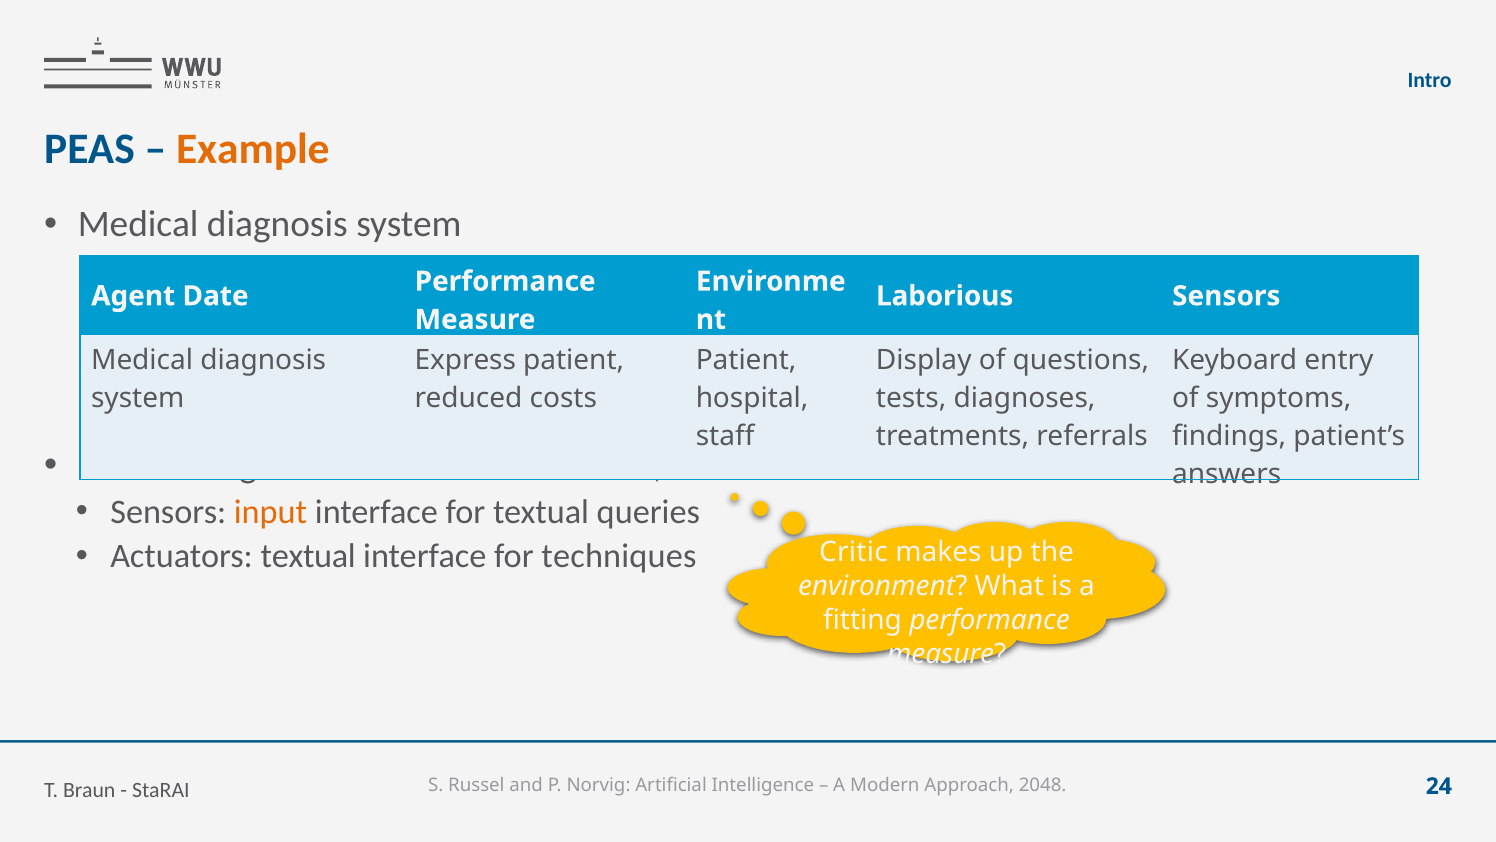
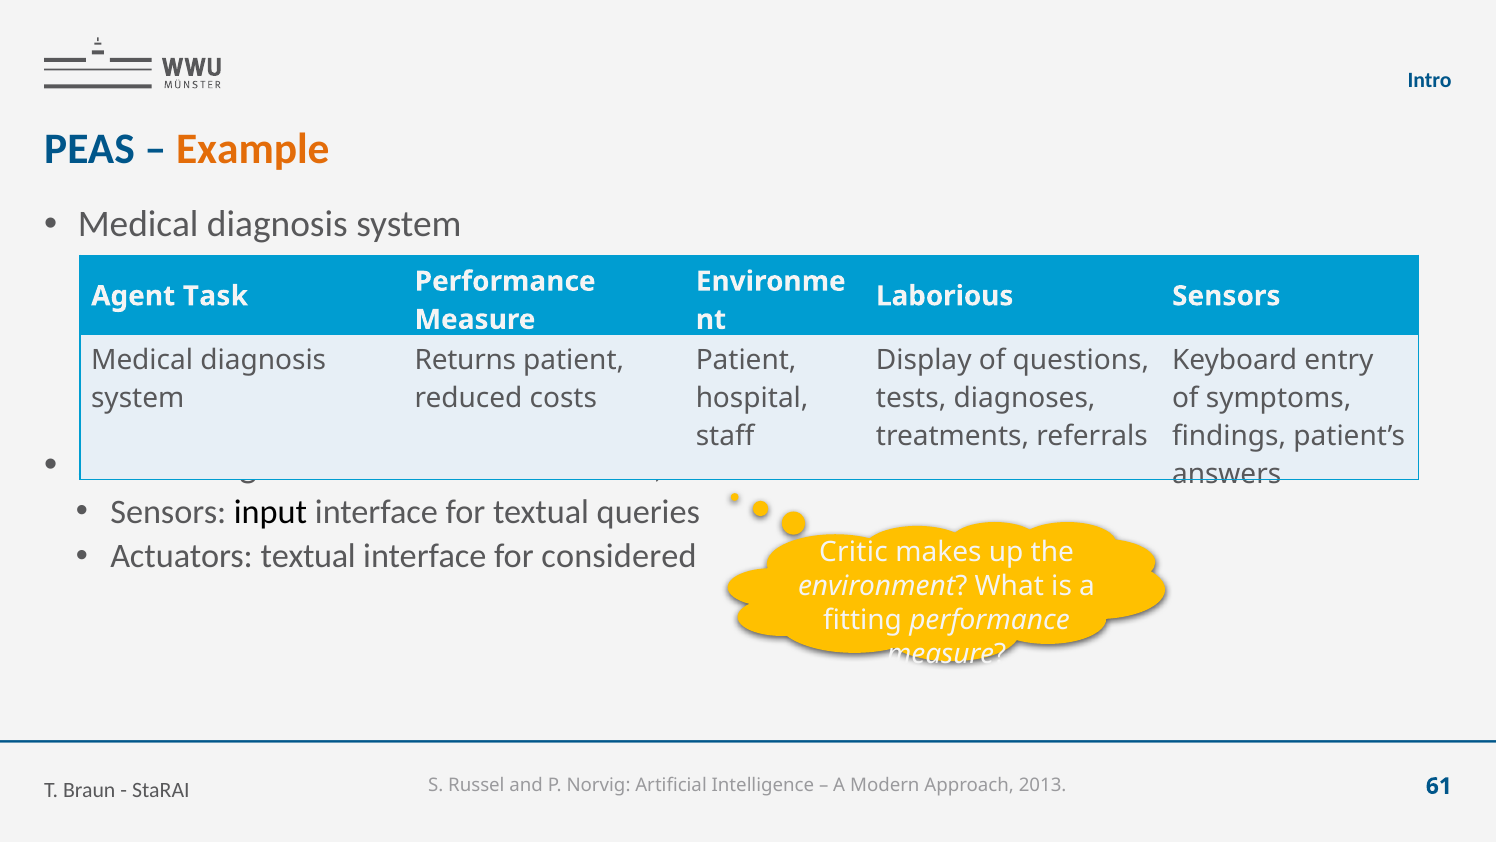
Date: Date -> Task
Express: Express -> Returns
input colour: orange -> black
techniques: techniques -> considered
2048: 2048 -> 2013
24: 24 -> 61
